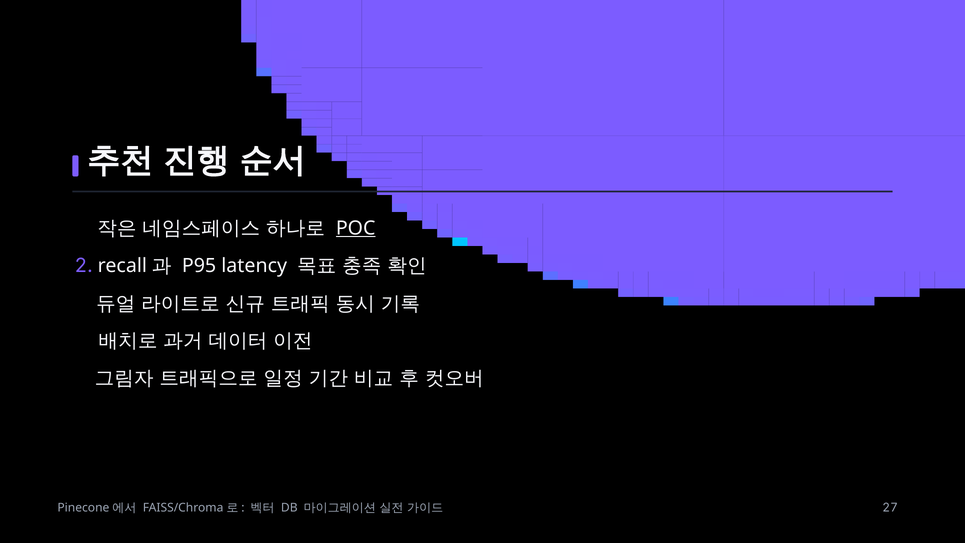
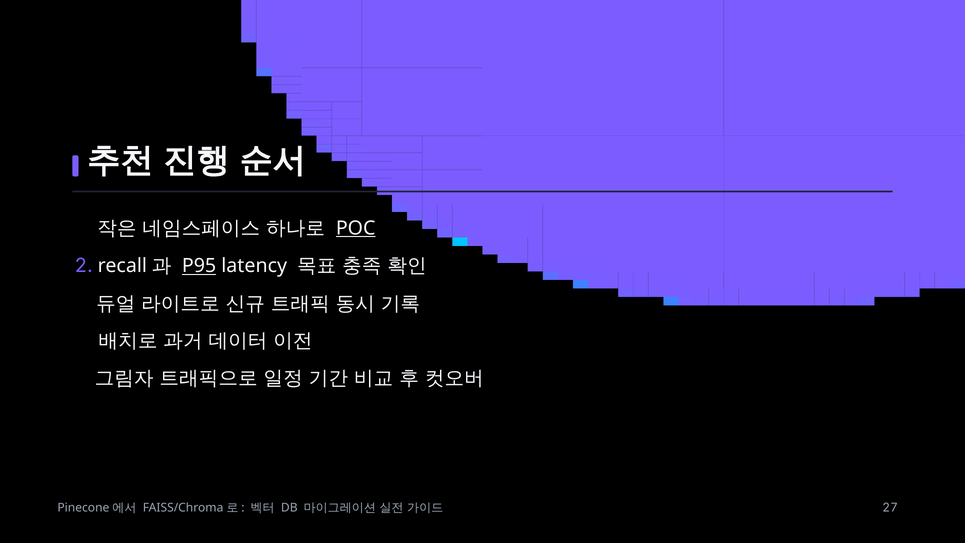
P95 underline: none -> present
